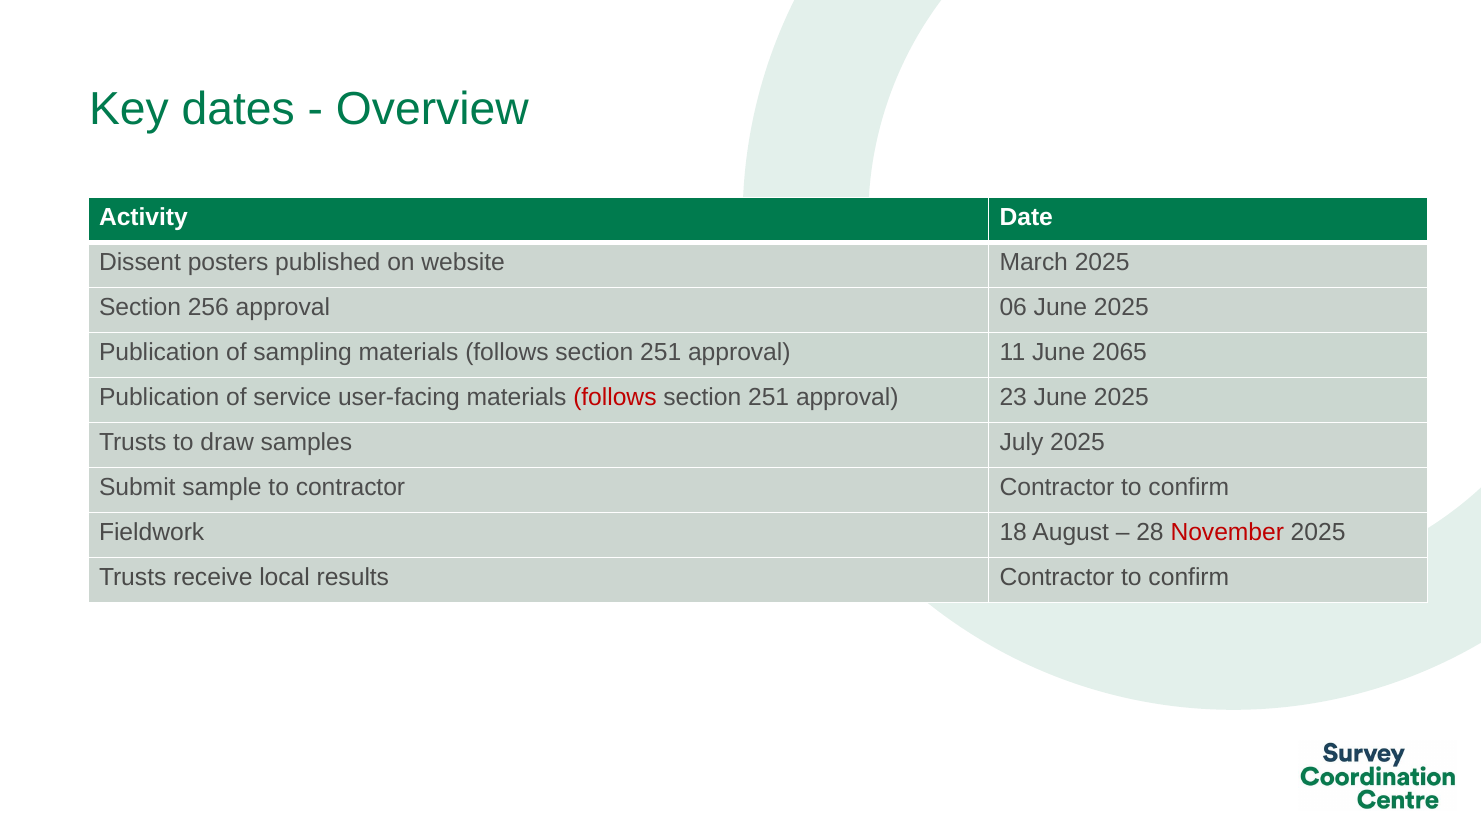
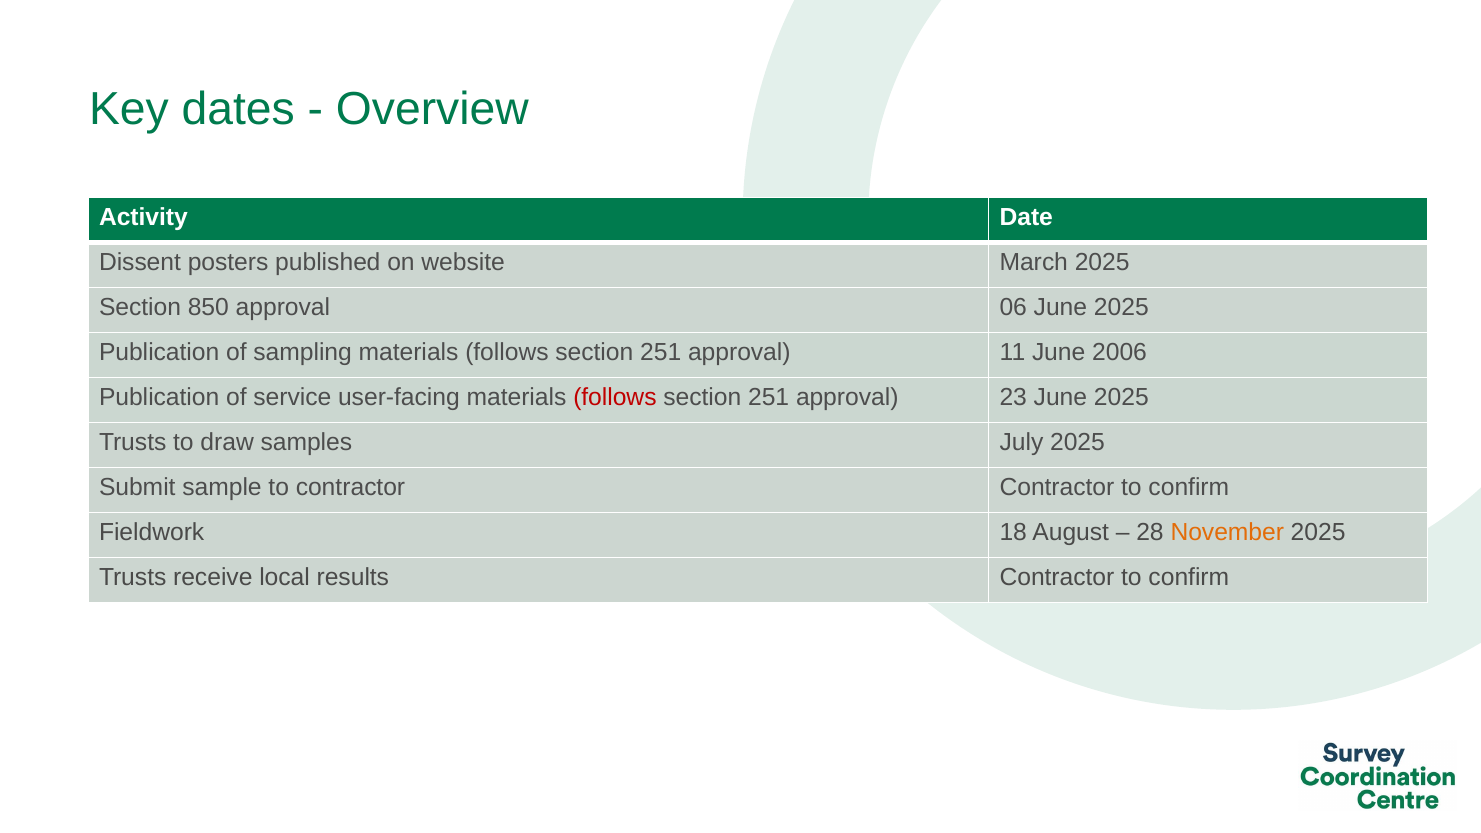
256: 256 -> 850
2065: 2065 -> 2006
November colour: red -> orange
